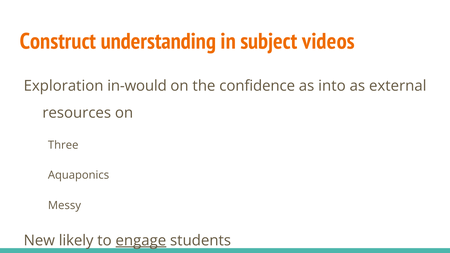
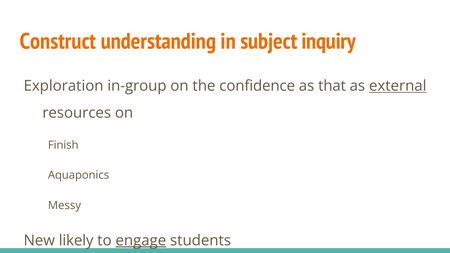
videos: videos -> inquiry
in-would: in-would -> in-group
into: into -> that
external underline: none -> present
Three: Three -> Finish
